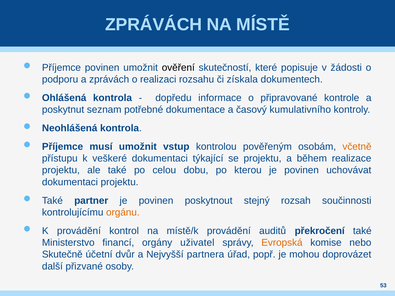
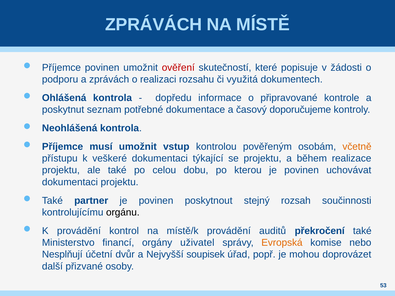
ověření colour: black -> red
získala: získala -> využitá
kumulativního: kumulativního -> doporučujeme
orgánu colour: orange -> black
Skutečně: Skutečně -> Nesplňují
partnera: partnera -> soupisek
